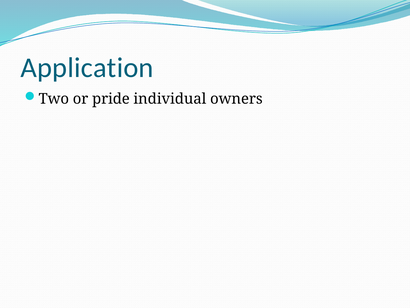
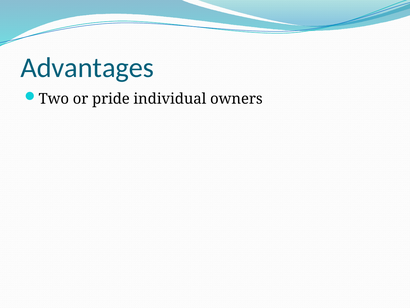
Application: Application -> Advantages
